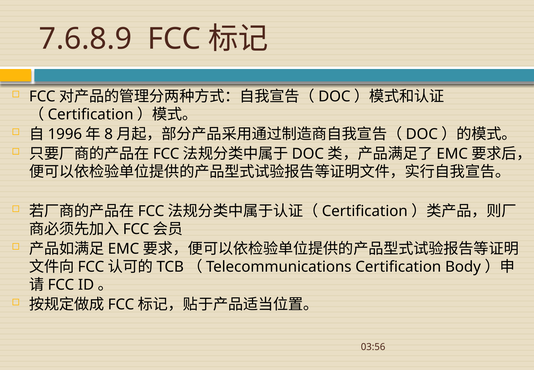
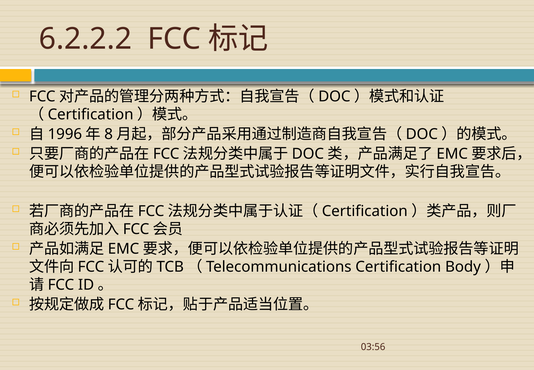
7.6.8.9: 7.6.8.9 -> 6.2.2.2
